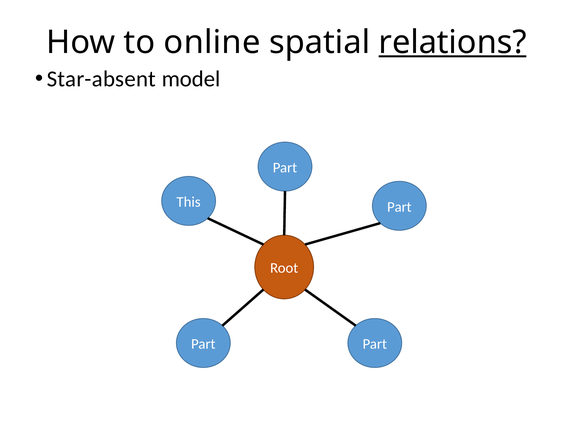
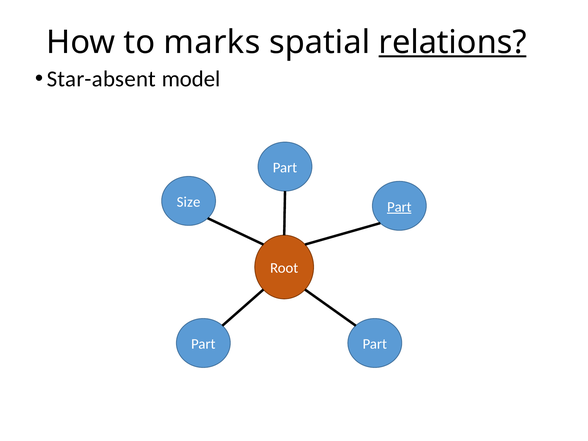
online: online -> marks
This: This -> Size
Part at (399, 207) underline: none -> present
